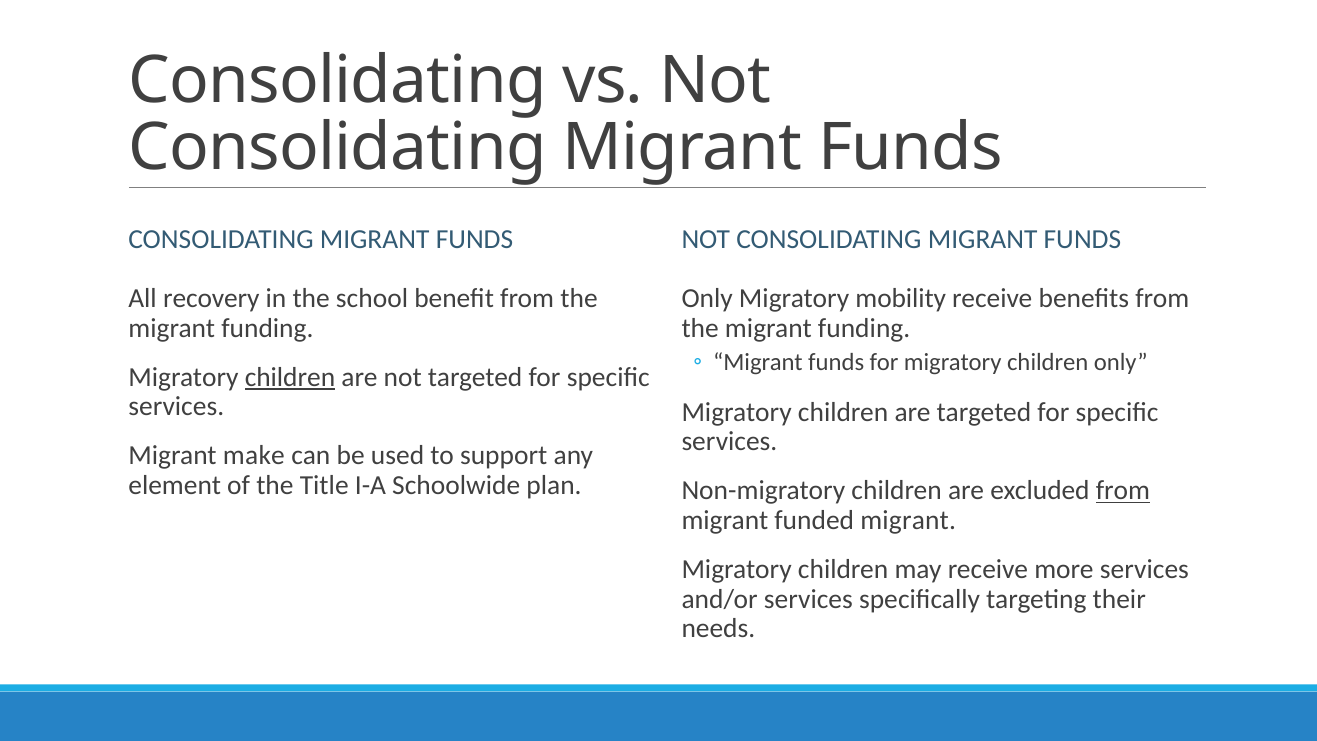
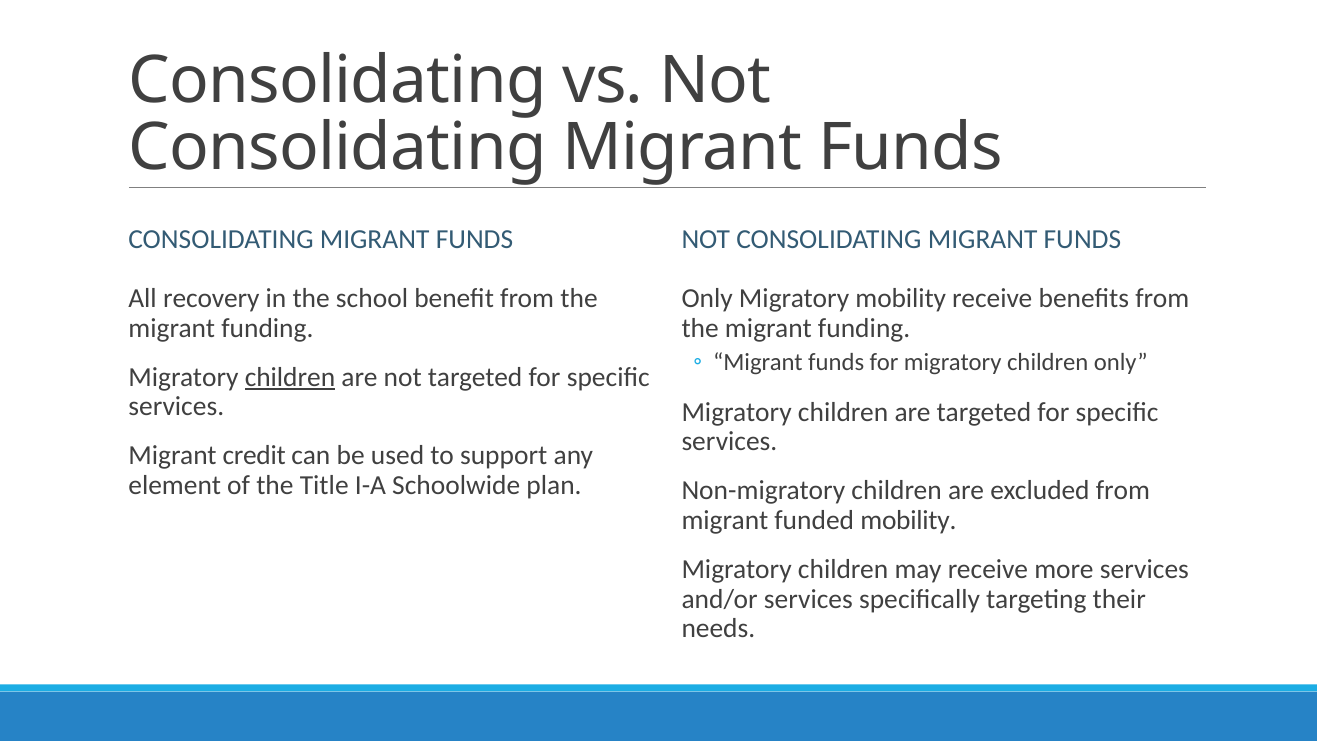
make: make -> credit
from at (1123, 491) underline: present -> none
funded migrant: migrant -> mobility
